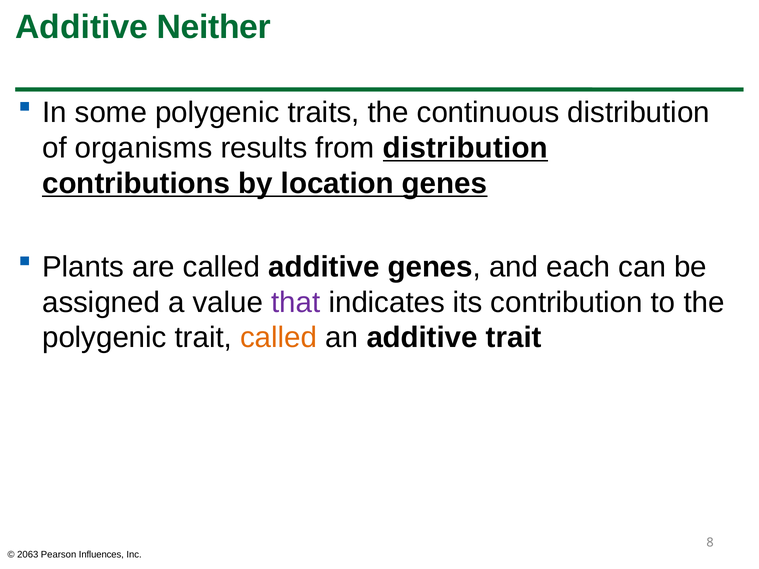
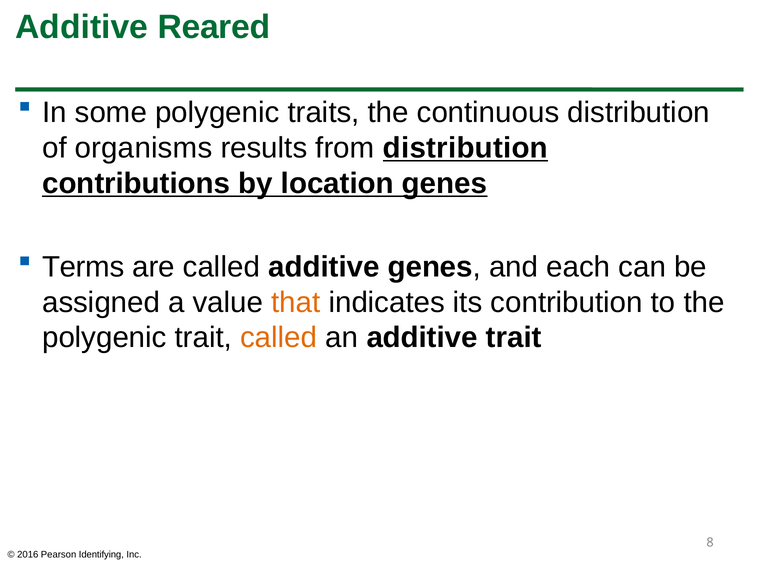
Neither: Neither -> Reared
Plants: Plants -> Terms
that colour: purple -> orange
2063: 2063 -> 2016
Influences: Influences -> Identifying
